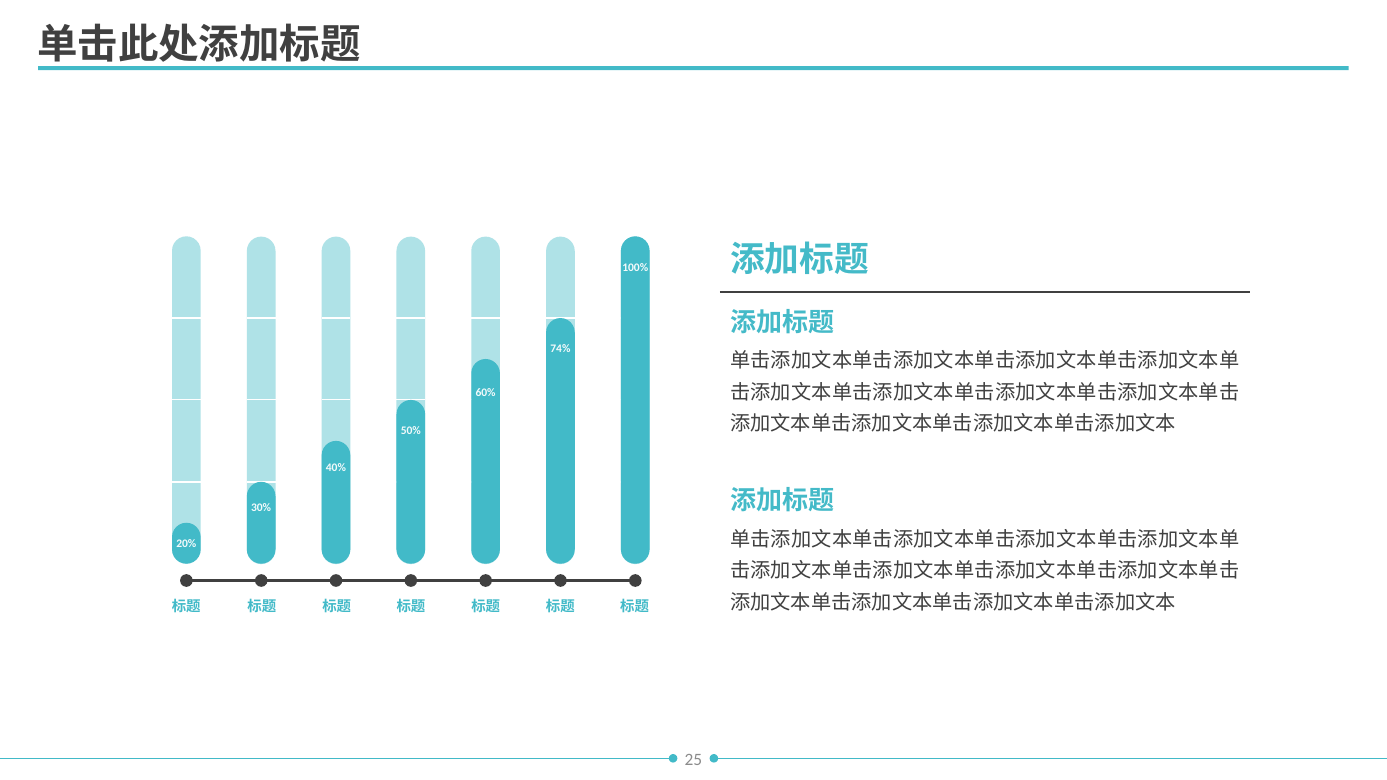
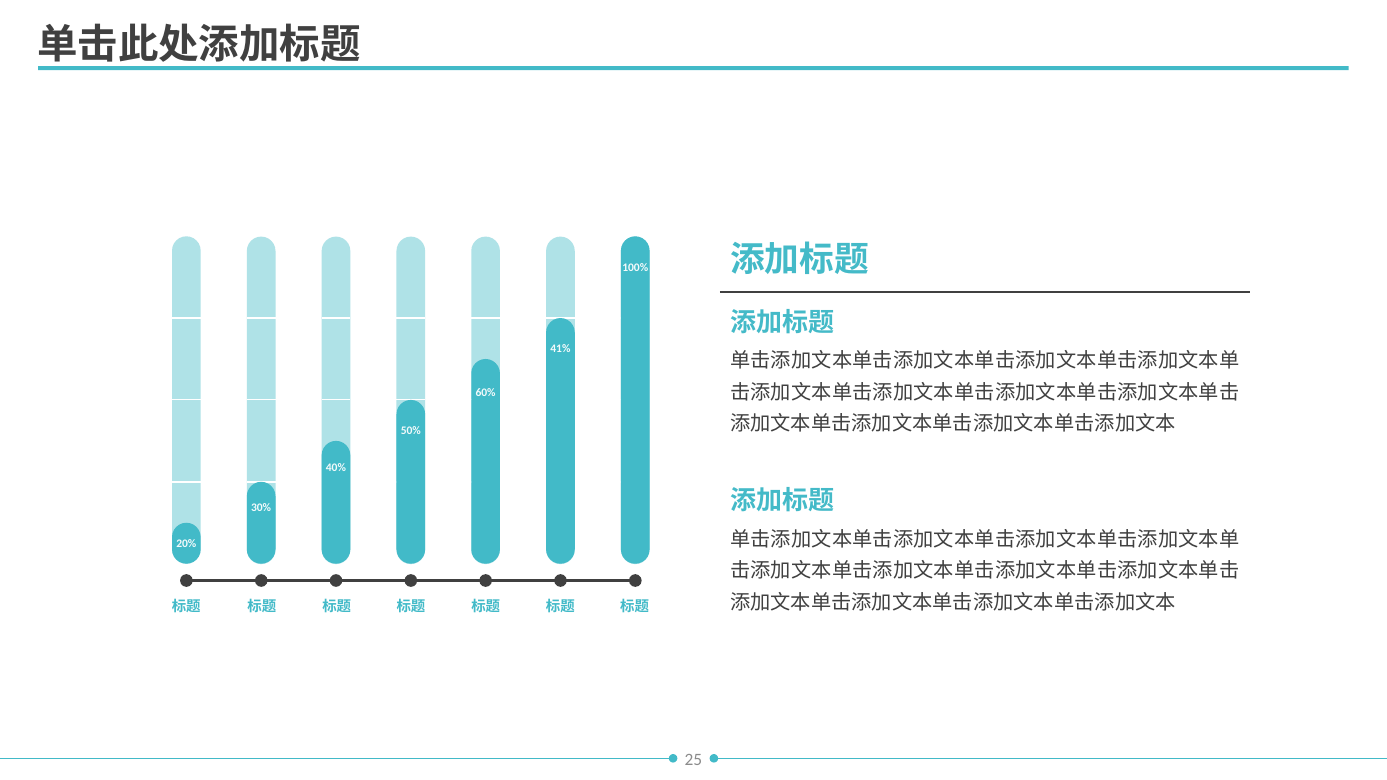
74%: 74% -> 41%
